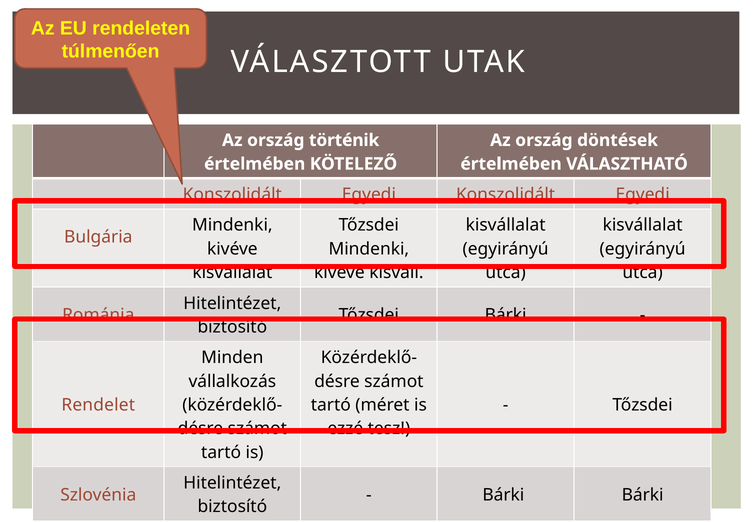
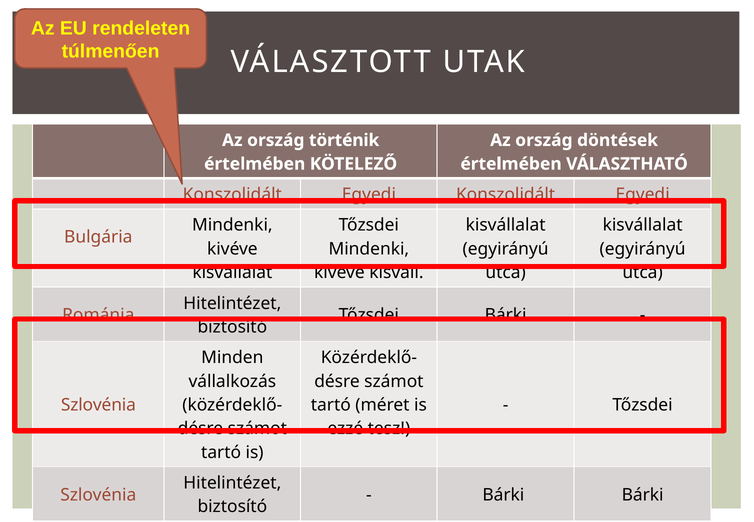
Rendelet at (98, 405): Rendelet -> Szlovénia
